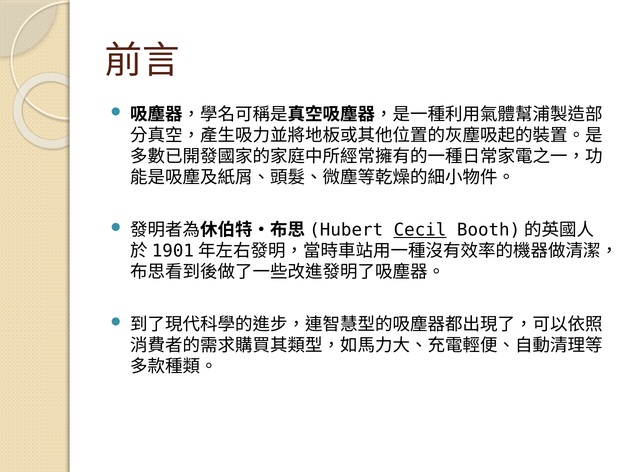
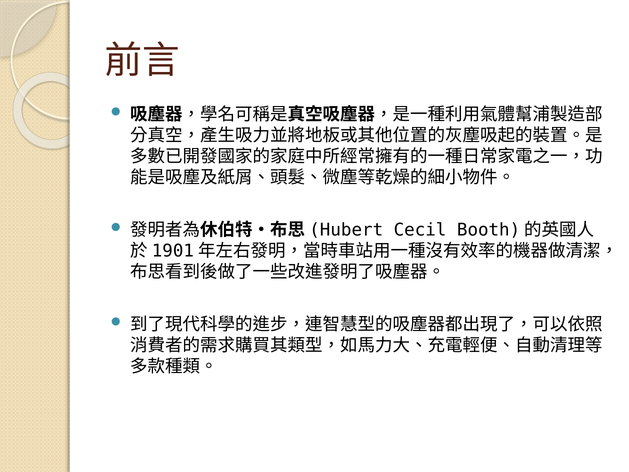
Cecil underline: present -> none
